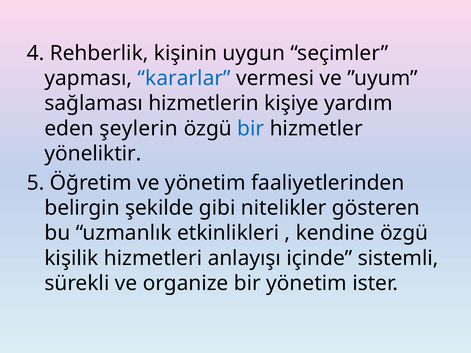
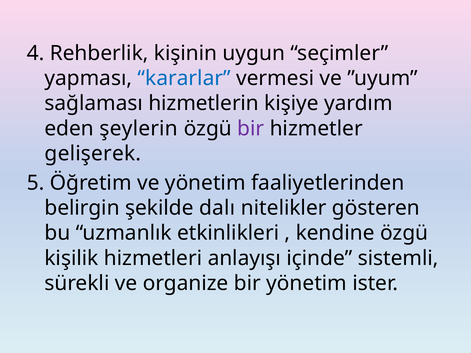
bir at (251, 129) colour: blue -> purple
yöneliktir: yöneliktir -> gelişerek
gibi: gibi -> dalı
